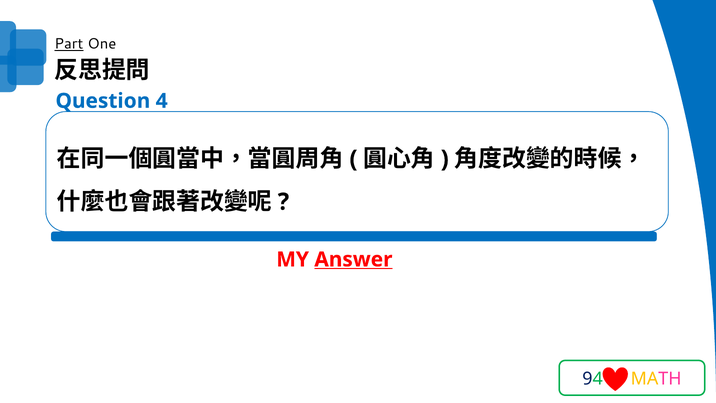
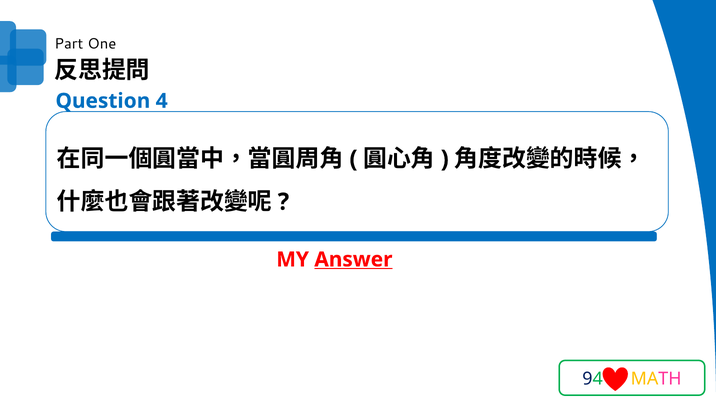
Part underline: present -> none
